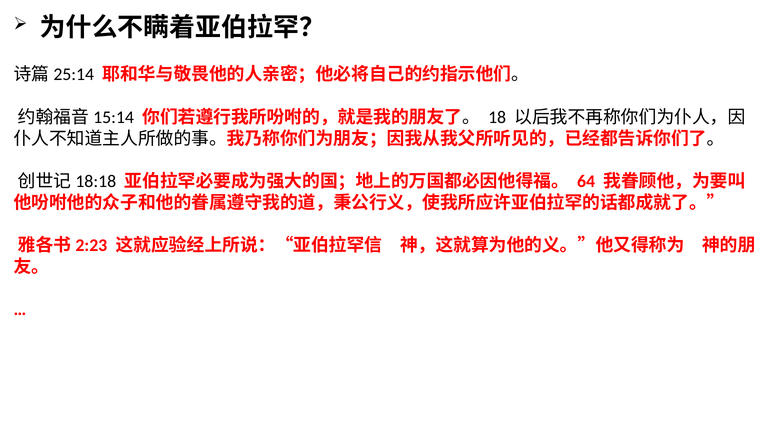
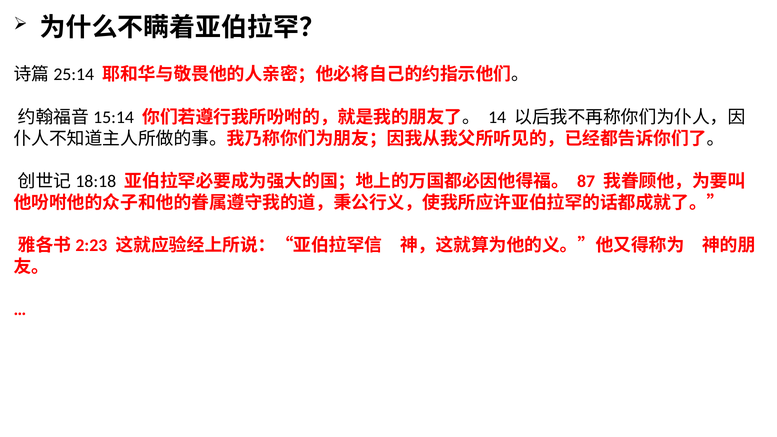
18: 18 -> 14
64: 64 -> 87
